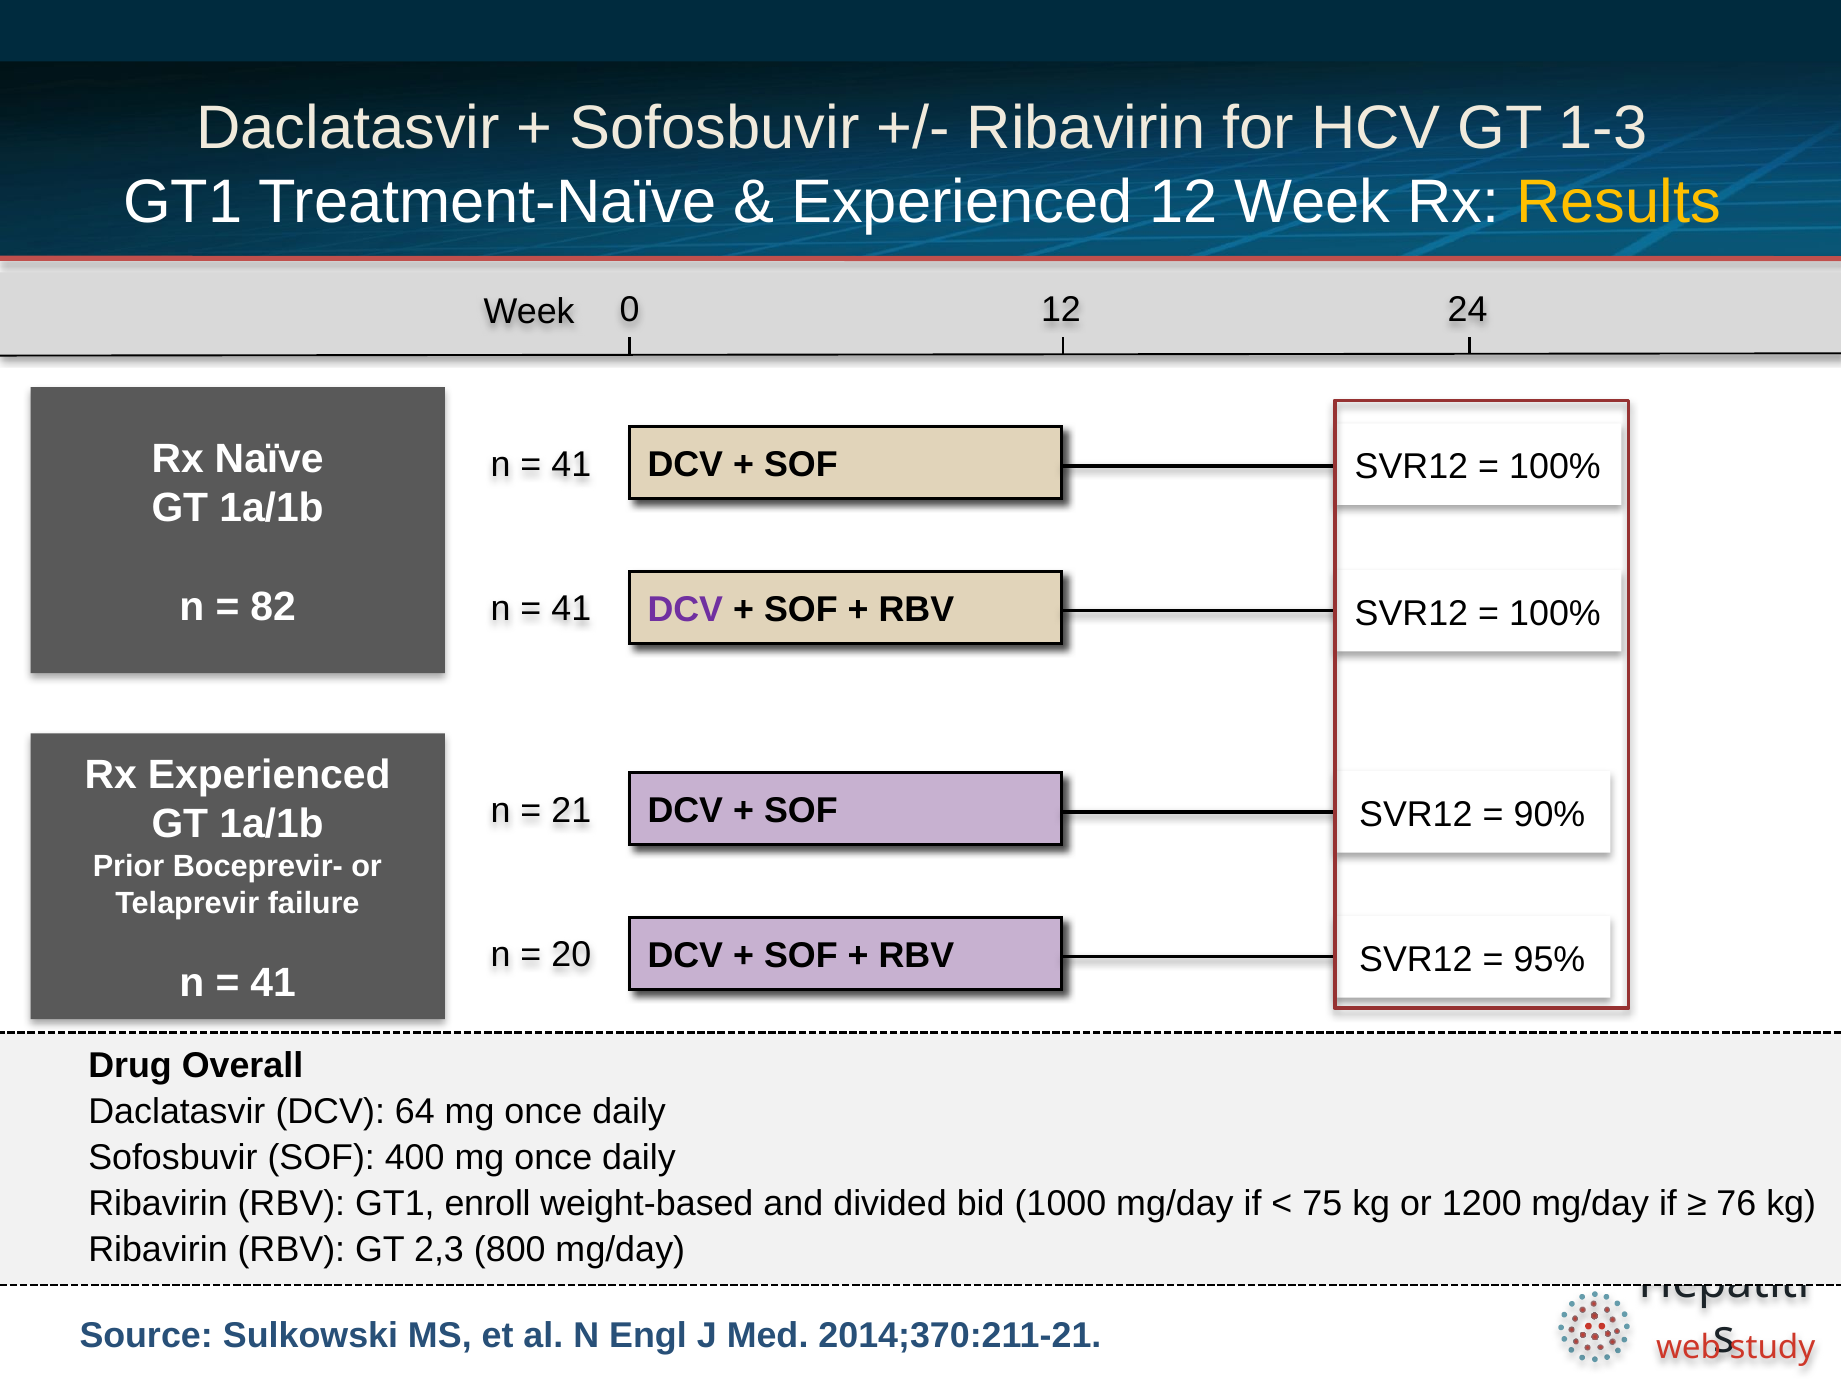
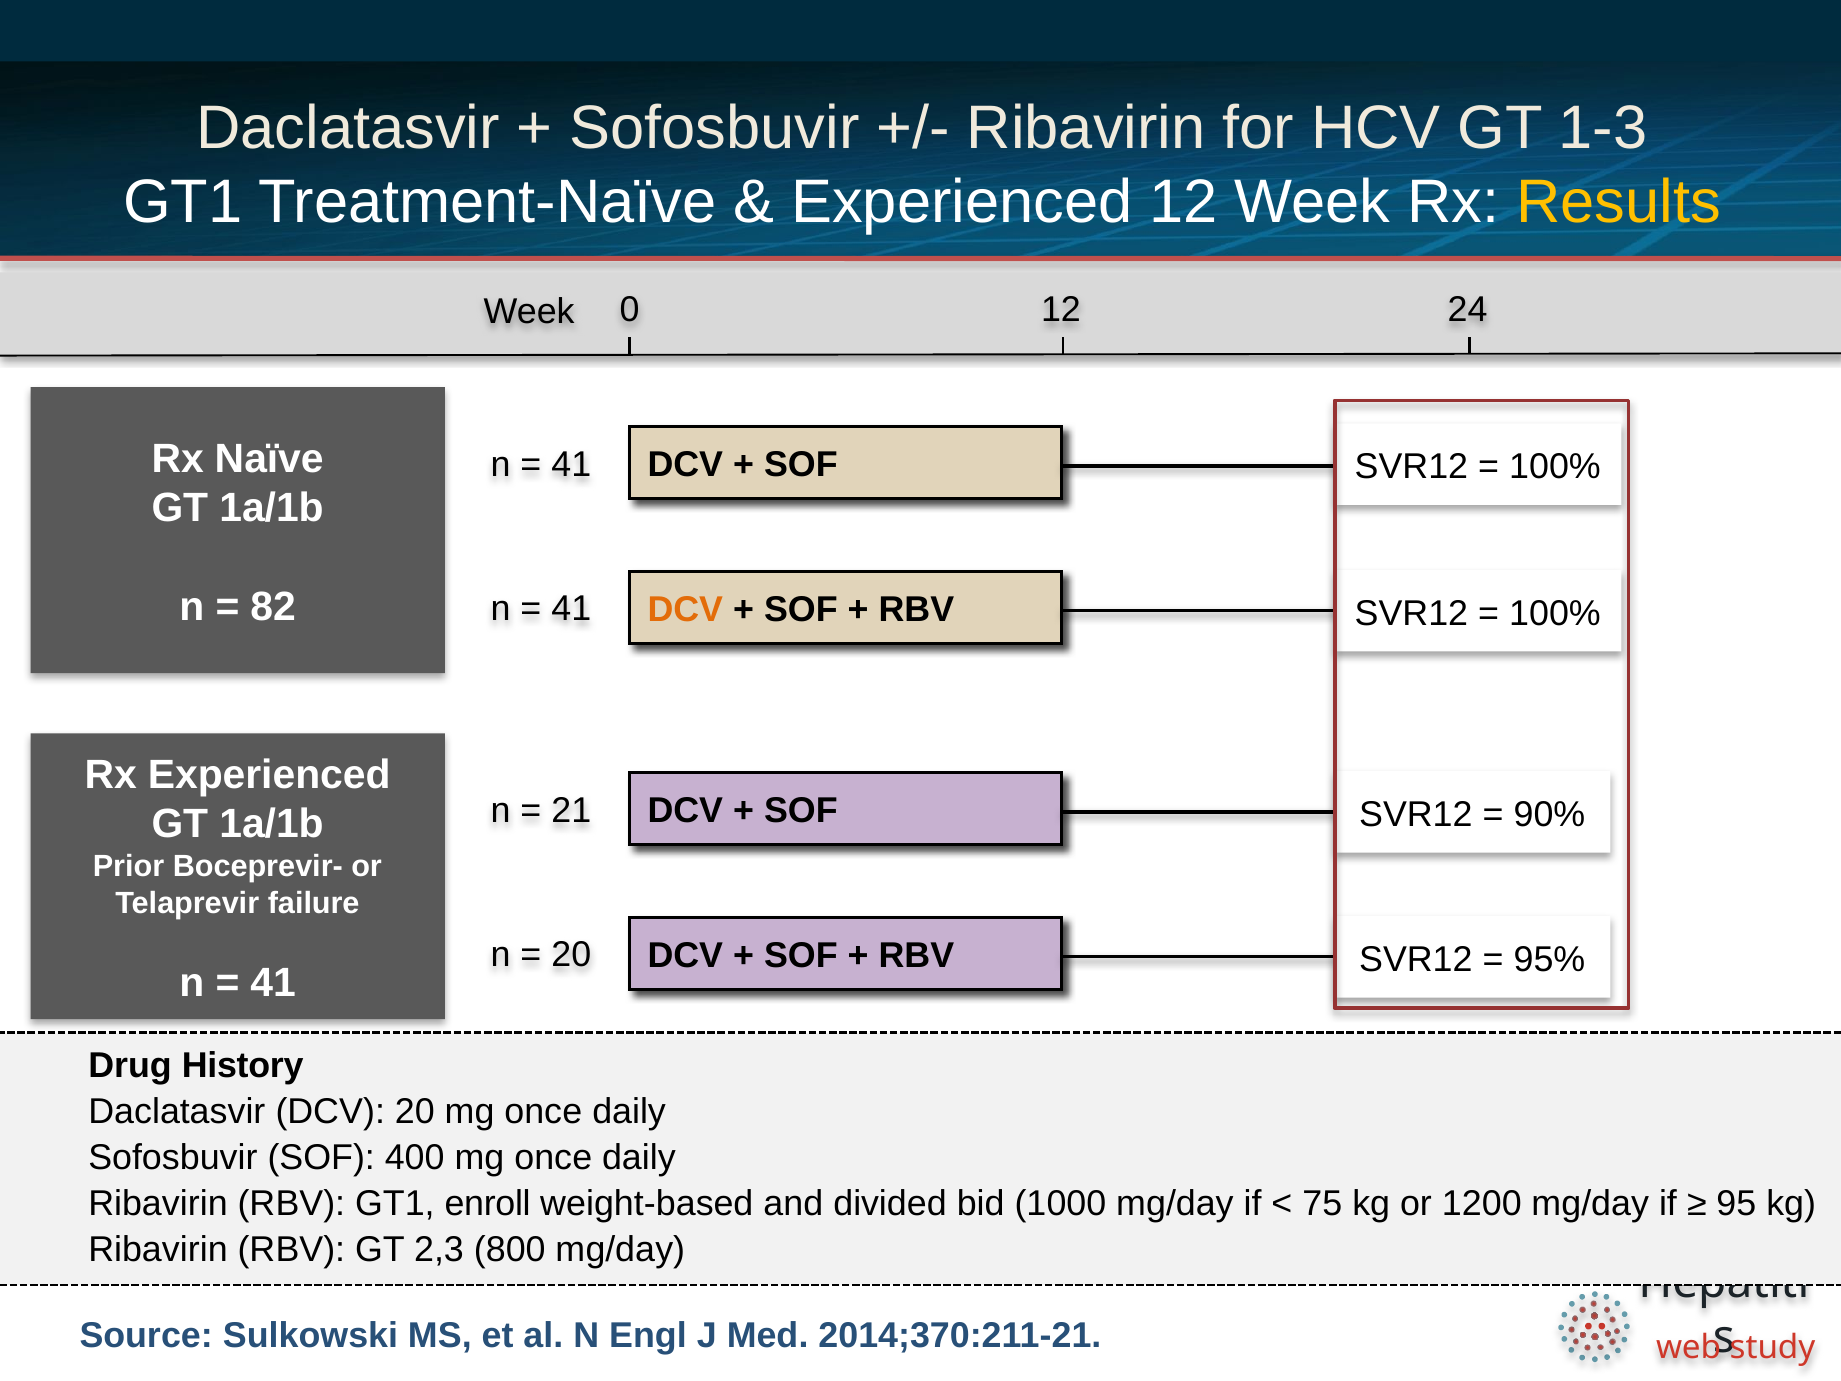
DCV at (685, 610) colour: purple -> orange
Overall: Overall -> History
DCV 64: 64 -> 20
76: 76 -> 95
